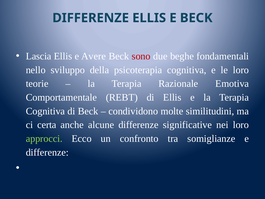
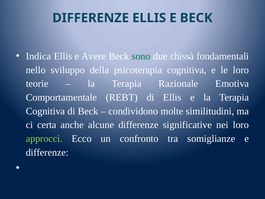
Lascia: Lascia -> Indica
sono colour: red -> green
beghe: beghe -> chissà
